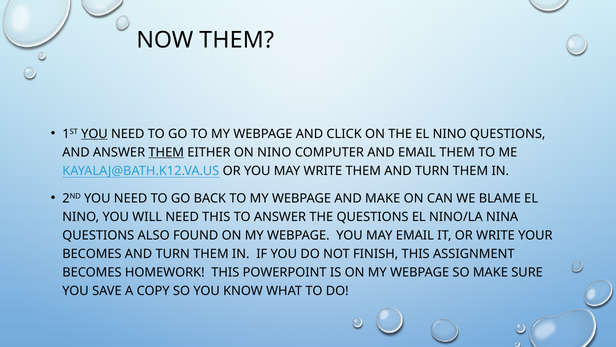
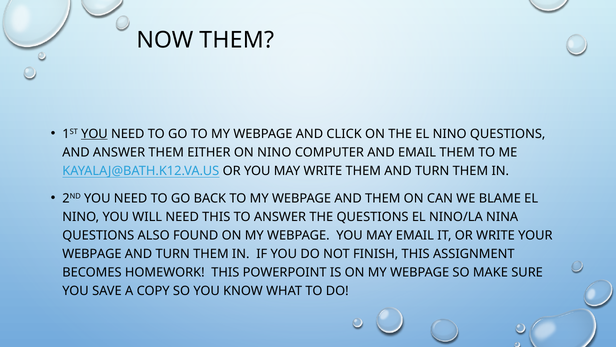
THEM at (166, 152) underline: present -> none
AND MAKE: MAKE -> THEM
BECOMES at (92, 253): BECOMES -> WEBPAGE
